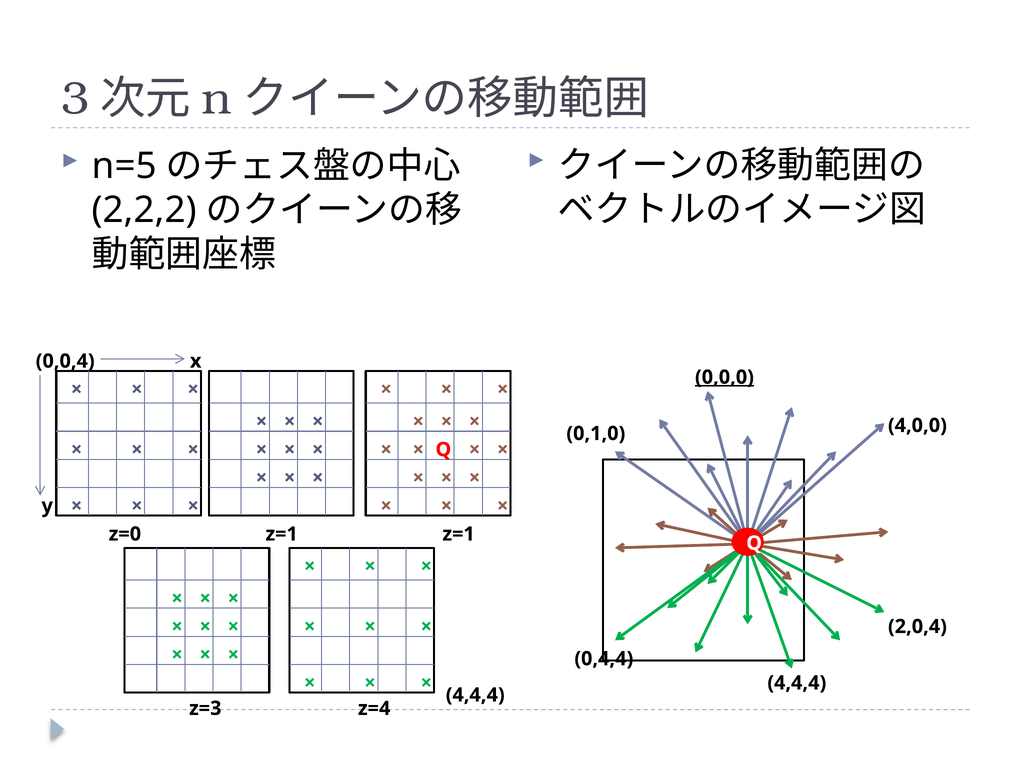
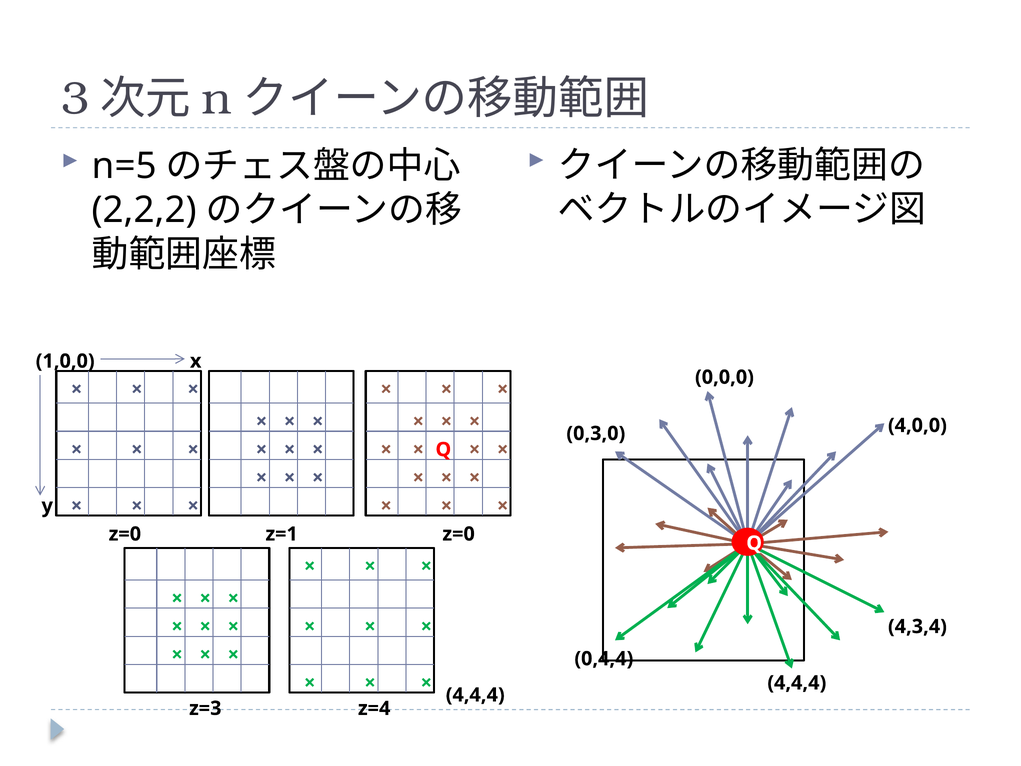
0,0,4: 0,0,4 -> 1,0,0
0,0,0 underline: present -> none
0,1,0: 0,1,0 -> 0,3,0
z=1 z=1: z=1 -> z=0
2,0,4: 2,0,4 -> 4,3,4
